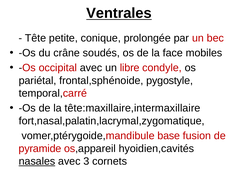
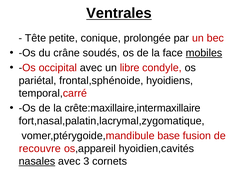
mobiles underline: none -> present
pygostyle: pygostyle -> hyoidiens
tête:maxillaire,intermaxillaire: tête:maxillaire,intermaxillaire -> crête:maxillaire,intermaxillaire
pyramide: pyramide -> recouvre
